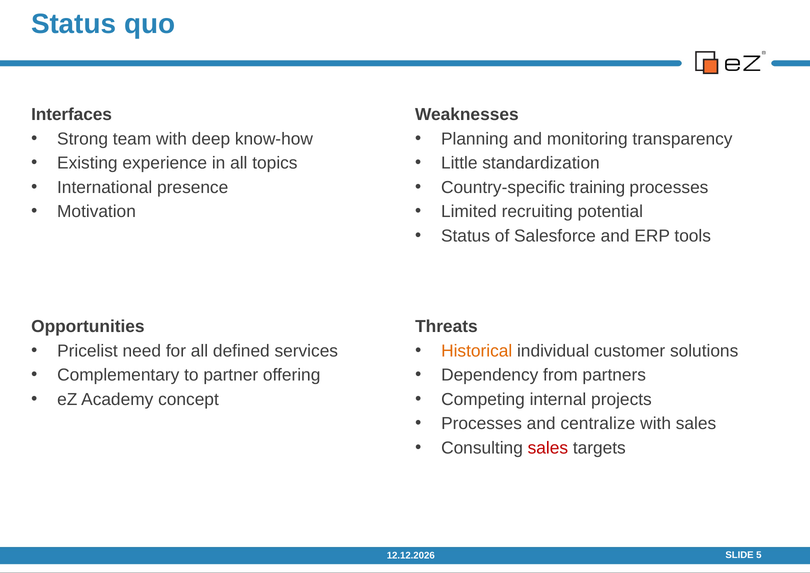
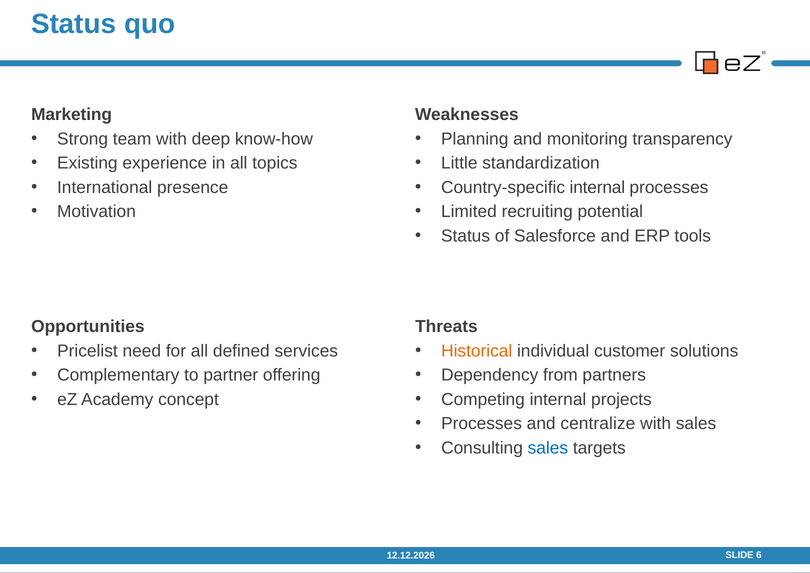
Interfaces: Interfaces -> Marketing
Country-specific training: training -> internal
sales at (548, 448) colour: red -> blue
5: 5 -> 6
